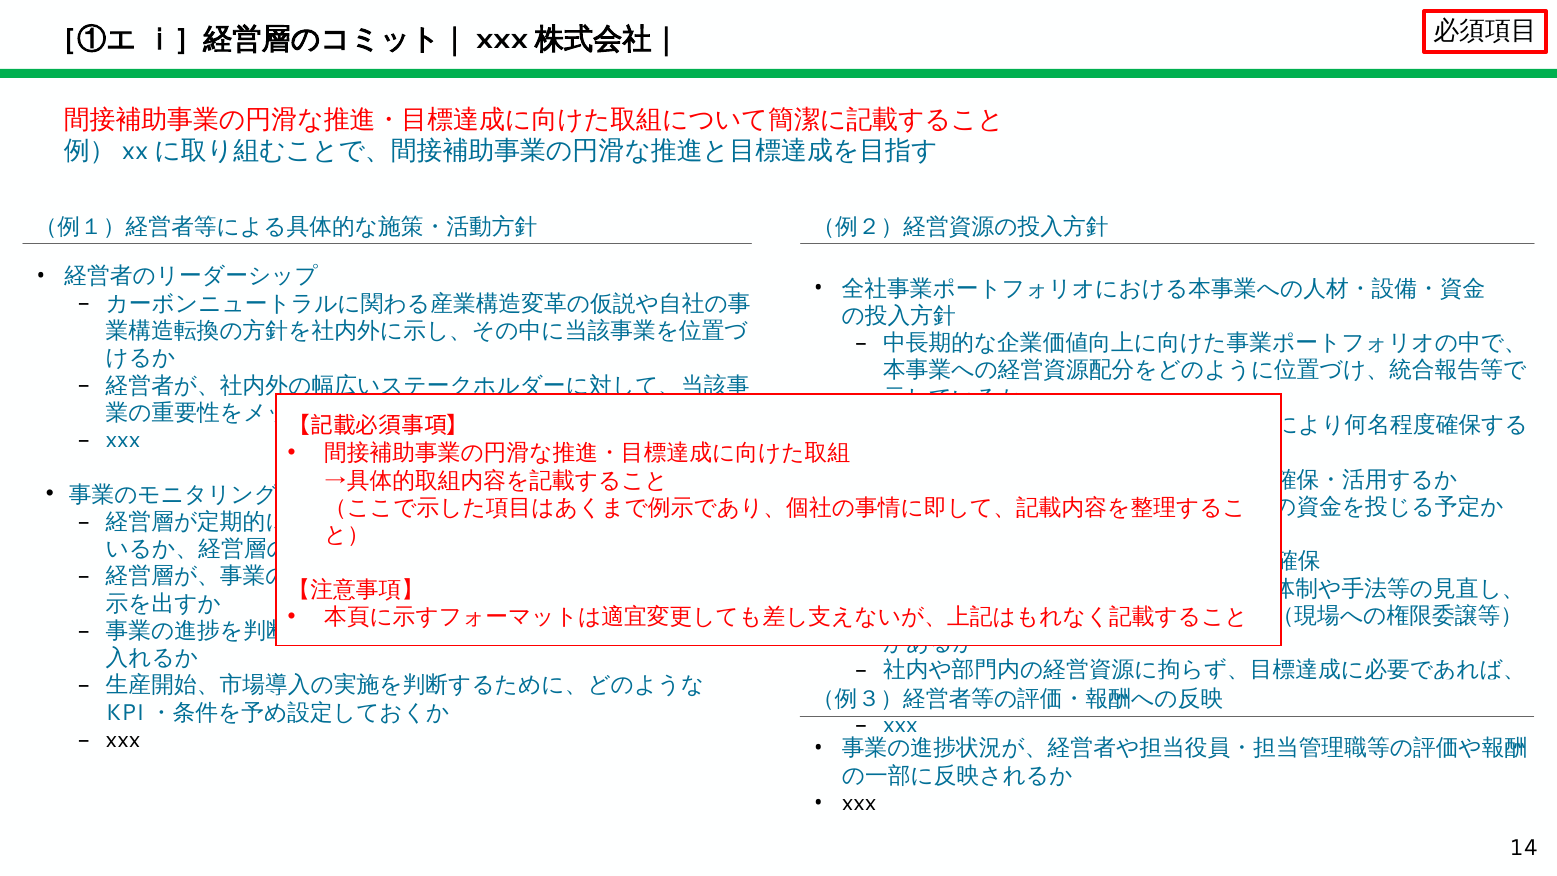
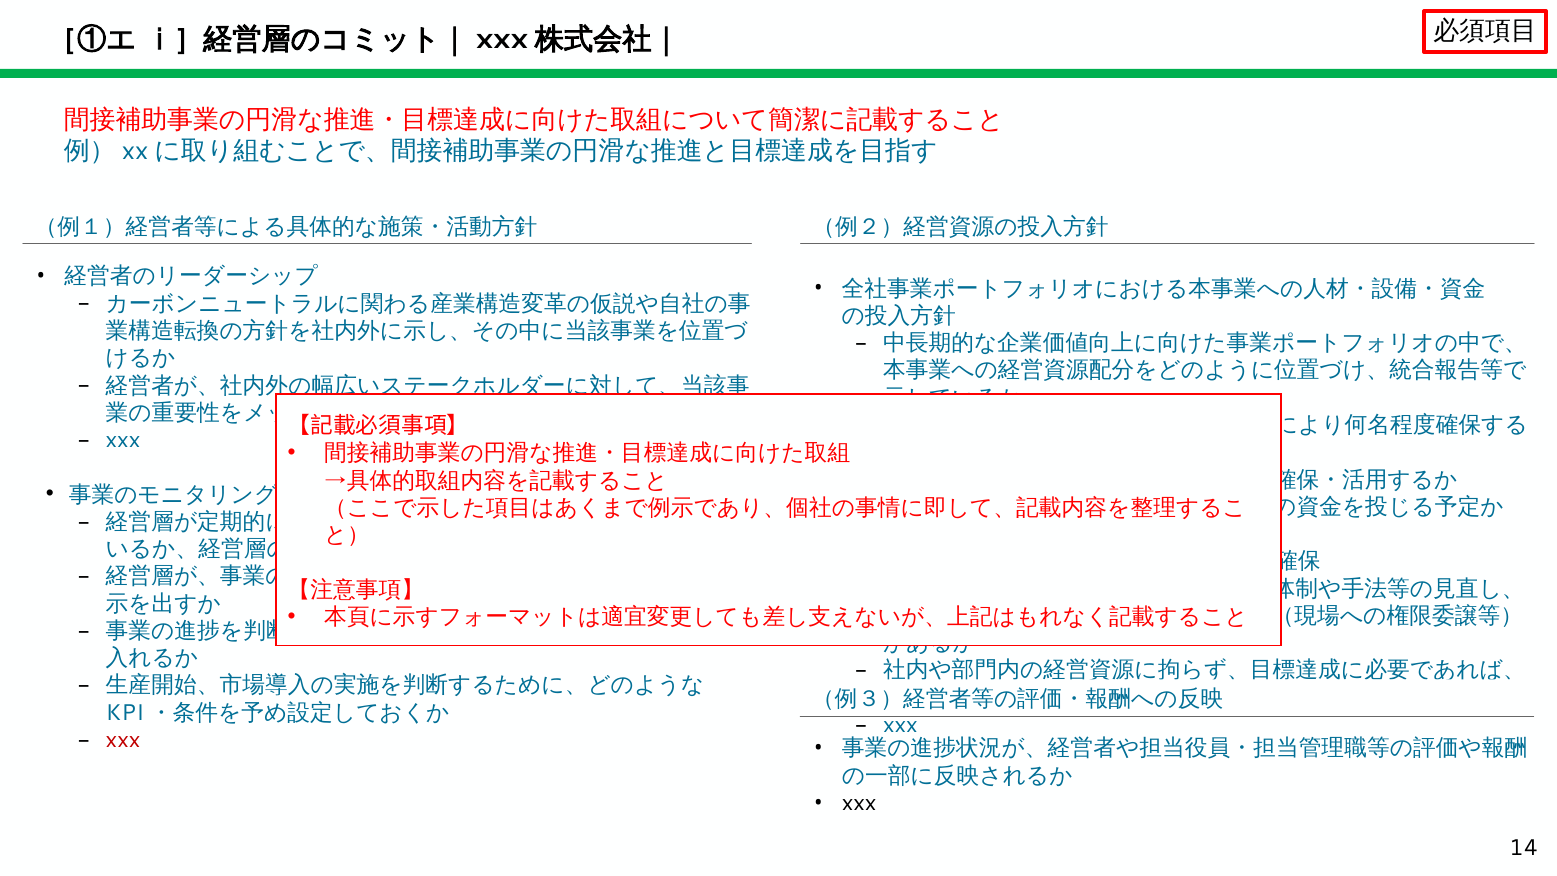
xxx at (123, 740) colour: black -> red
